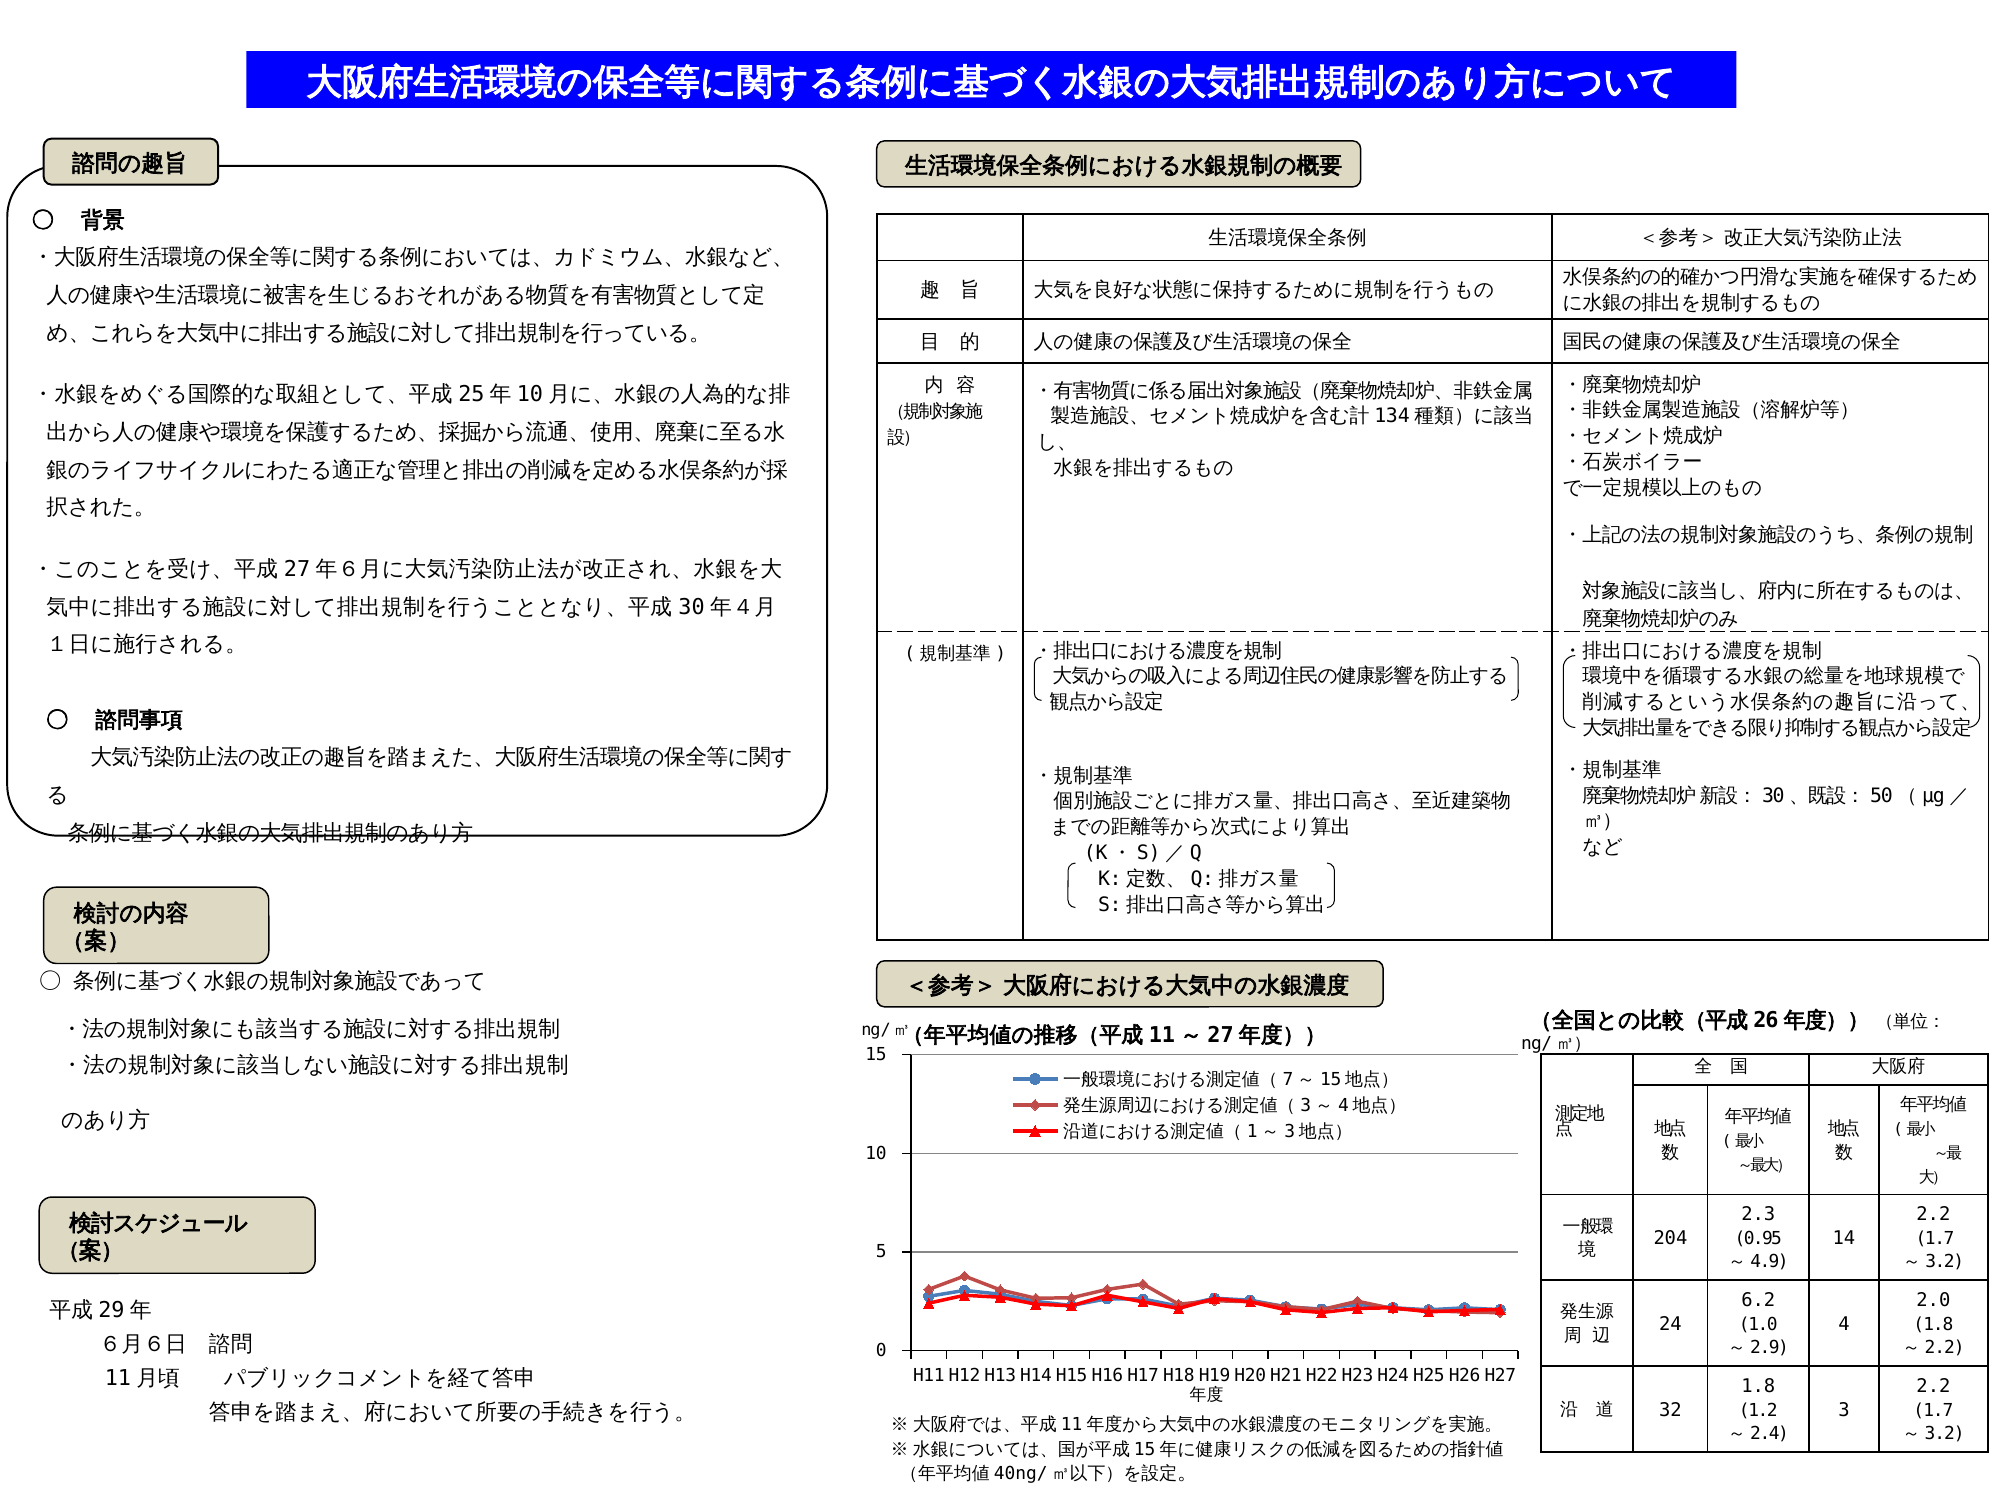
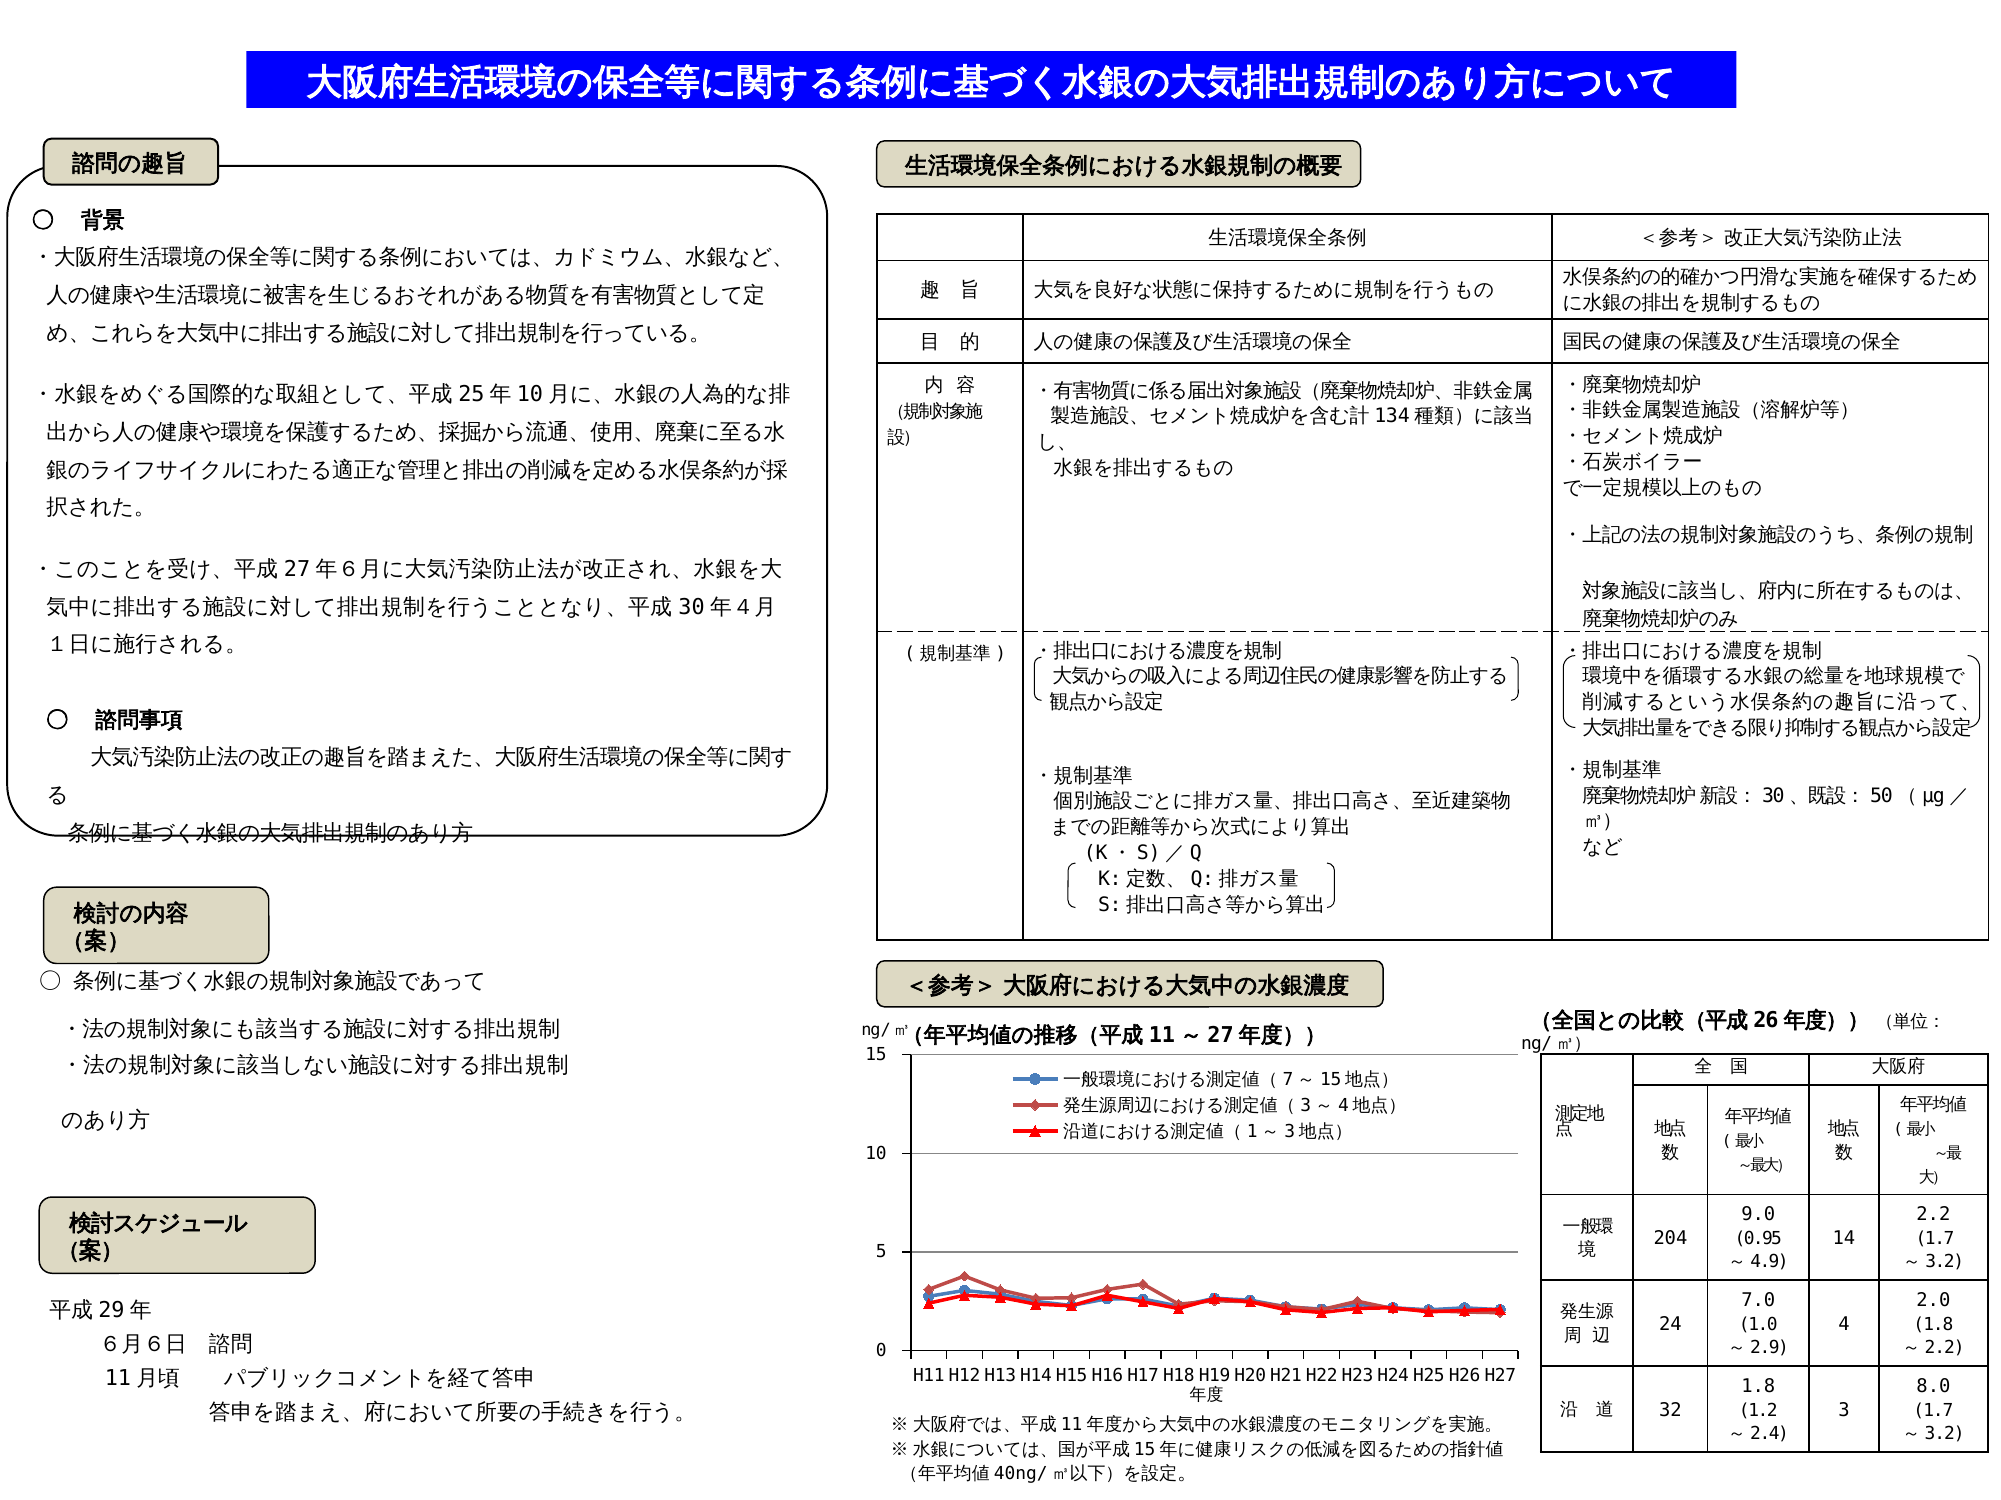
2.3: 2.3 -> 9.0
6.2: 6.2 -> 7.0
2.2 at (1933, 1387): 2.2 -> 8.0
